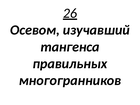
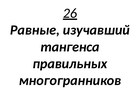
Осевом: Осевом -> Равные
